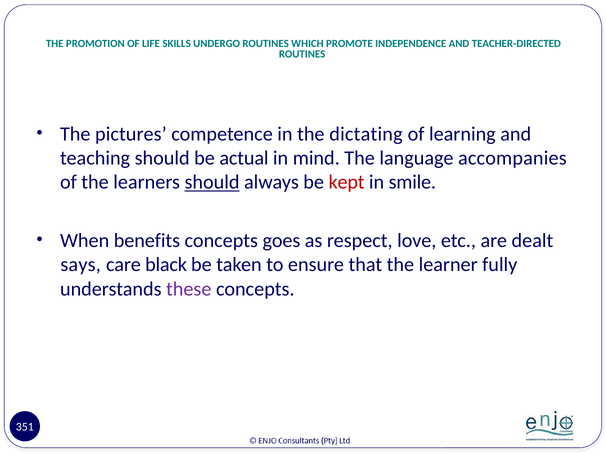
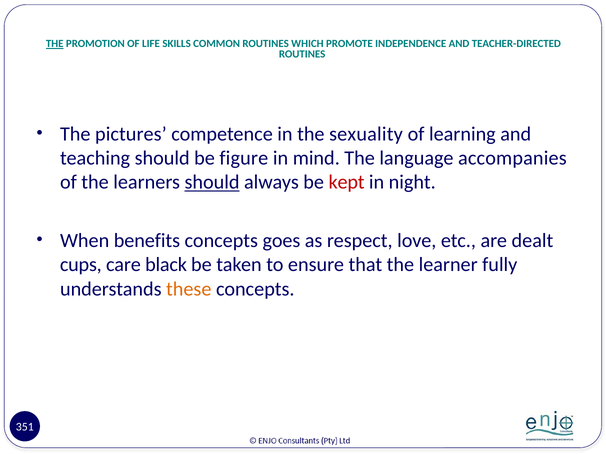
THE at (55, 44) underline: none -> present
UNDERGO: UNDERGO -> COMMON
dictating: dictating -> sexuality
actual: actual -> figure
smile: smile -> night
says: says -> cups
these colour: purple -> orange
